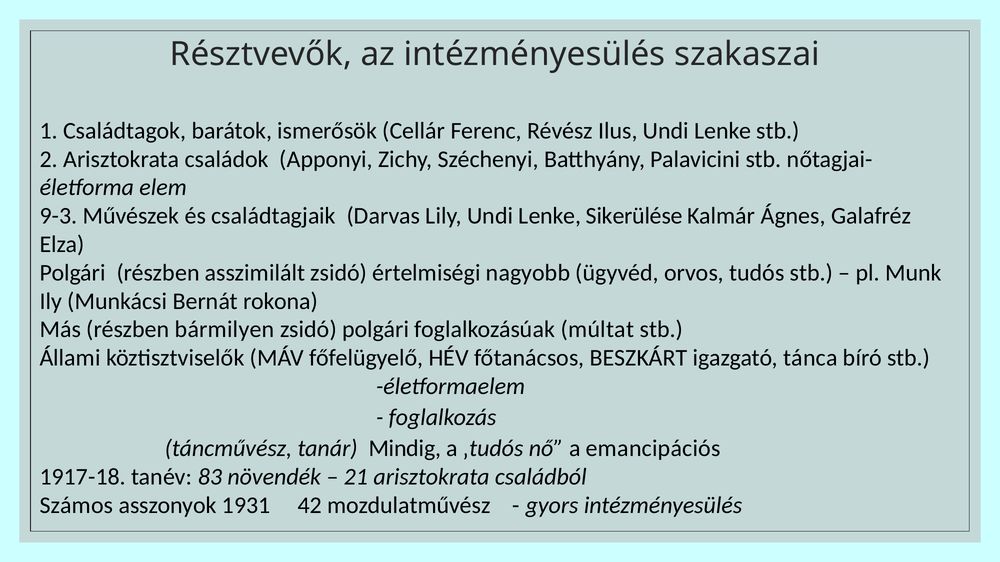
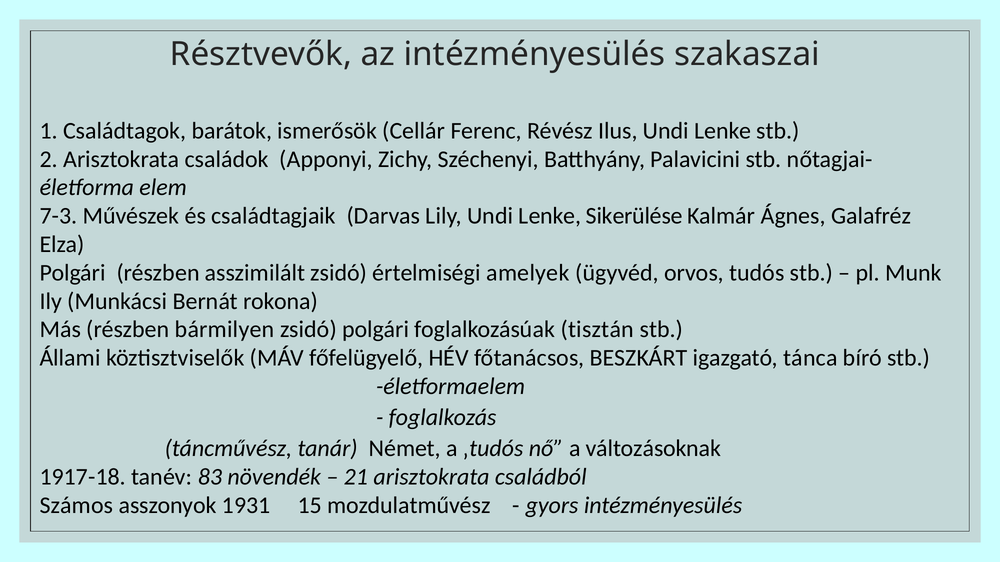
9-3: 9-3 -> 7-3
nagyobb: nagyobb -> amelyek
múltat: múltat -> tisztán
Mindig: Mindig -> Német
emancipációs: emancipációs -> változásoknak
42: 42 -> 15
